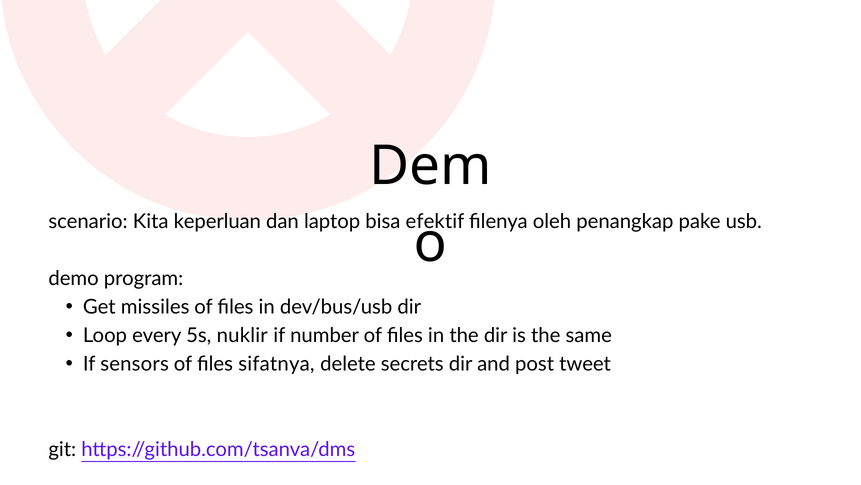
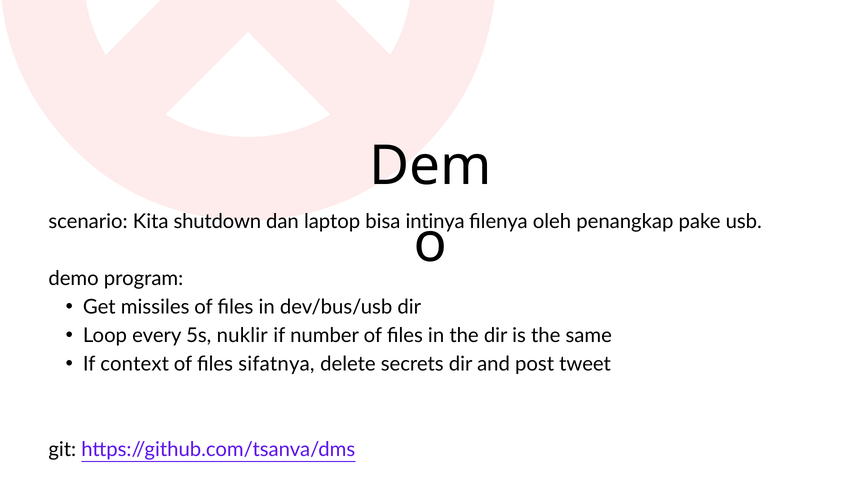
keperluan: keperluan -> shutdown
efektif: efektif -> intinya
sensors: sensors -> context
